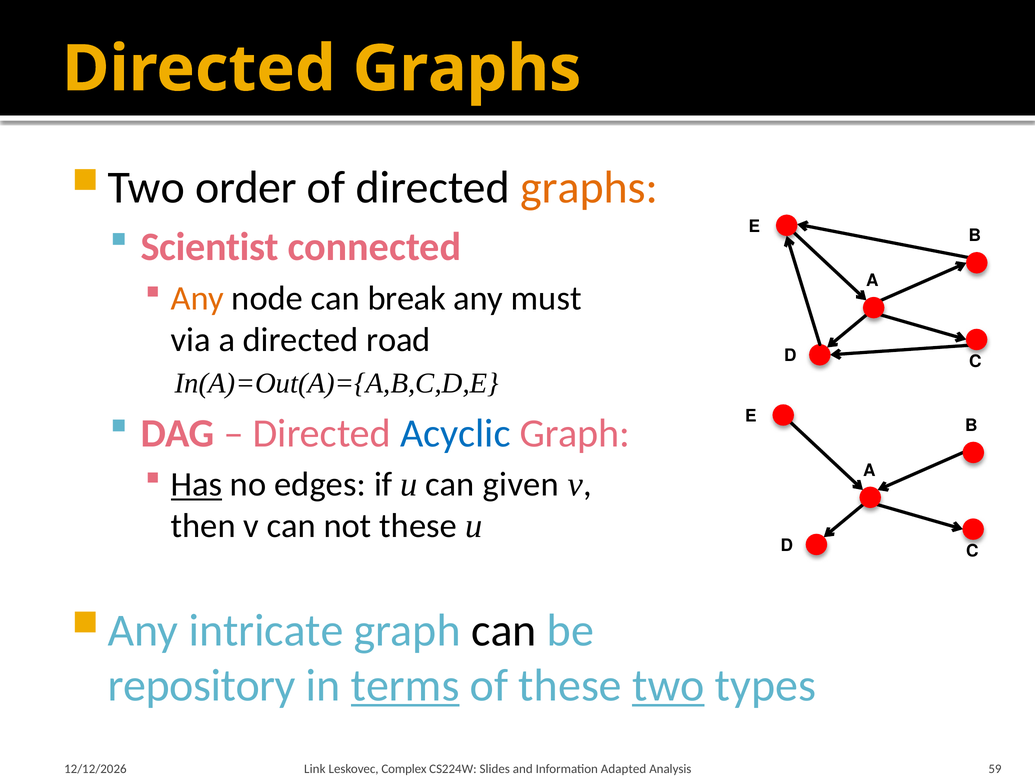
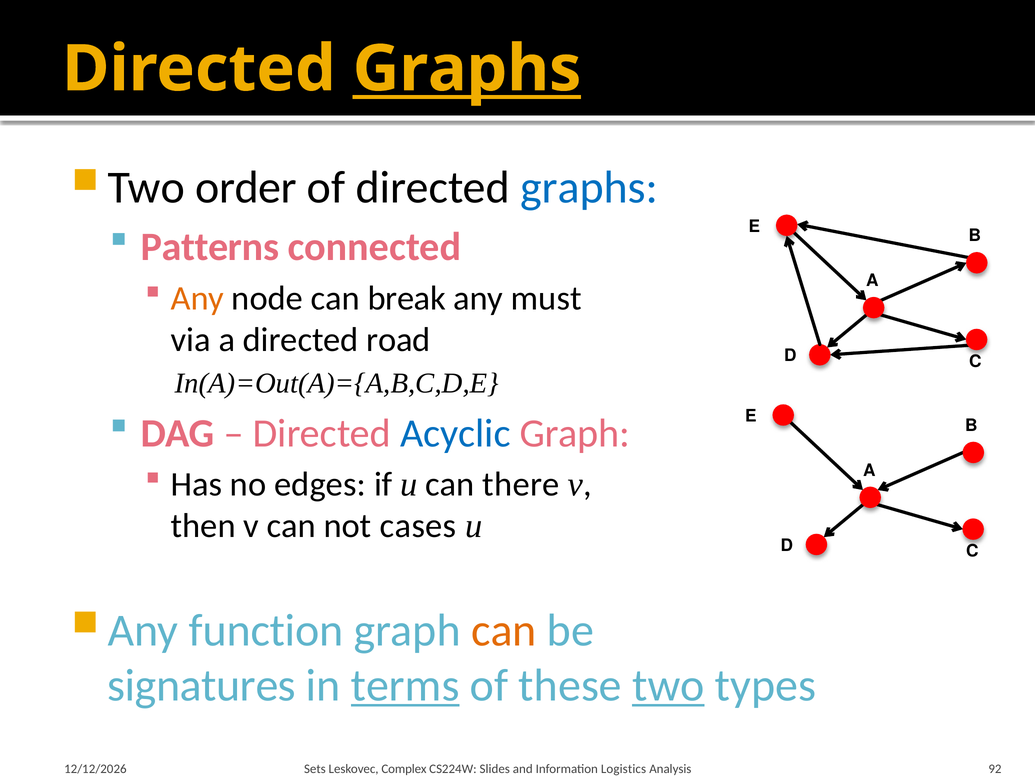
Graphs at (467, 69) underline: none -> present
graphs at (589, 188) colour: orange -> blue
Scientist: Scientist -> Patterns
Has underline: present -> none
given: given -> there
not these: these -> cases
intricate: intricate -> function
can at (504, 631) colour: black -> orange
repository: repository -> signatures
Link: Link -> Sets
Adapted: Adapted -> Logistics
59: 59 -> 92
